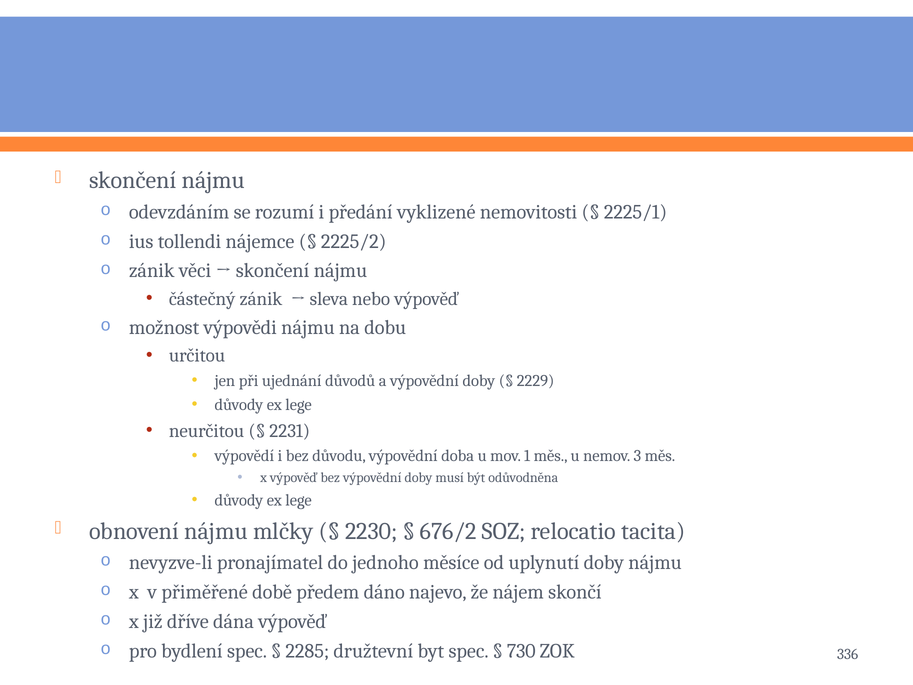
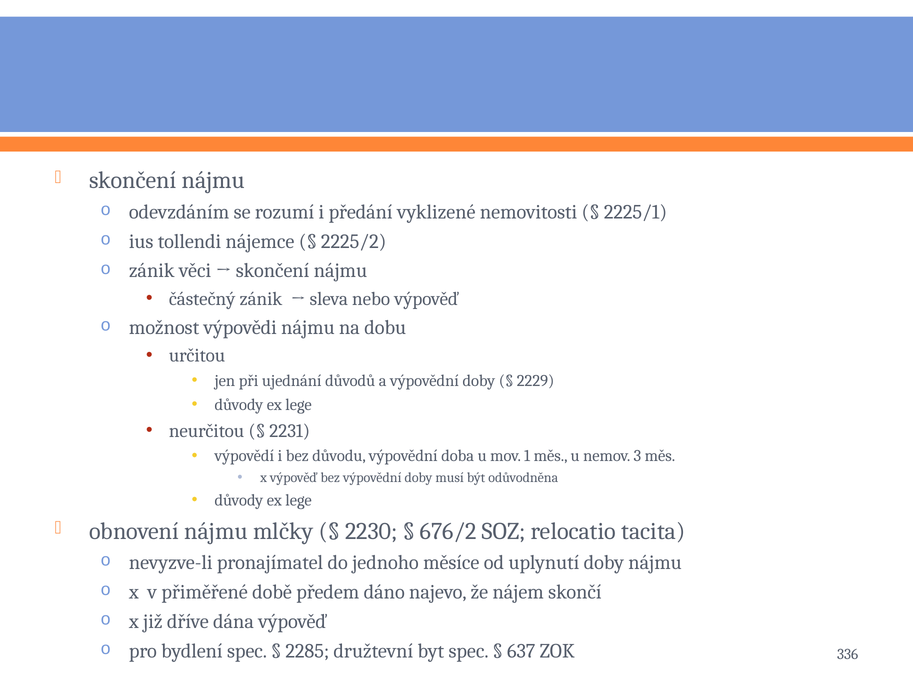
730: 730 -> 637
